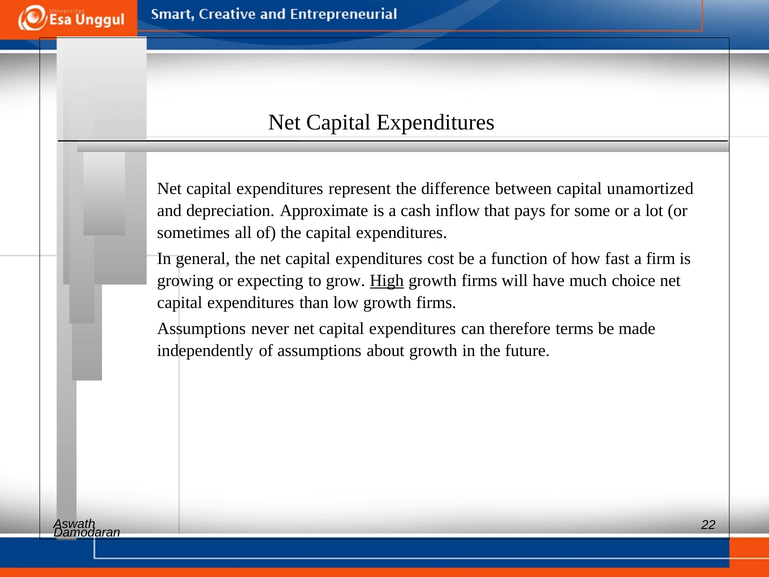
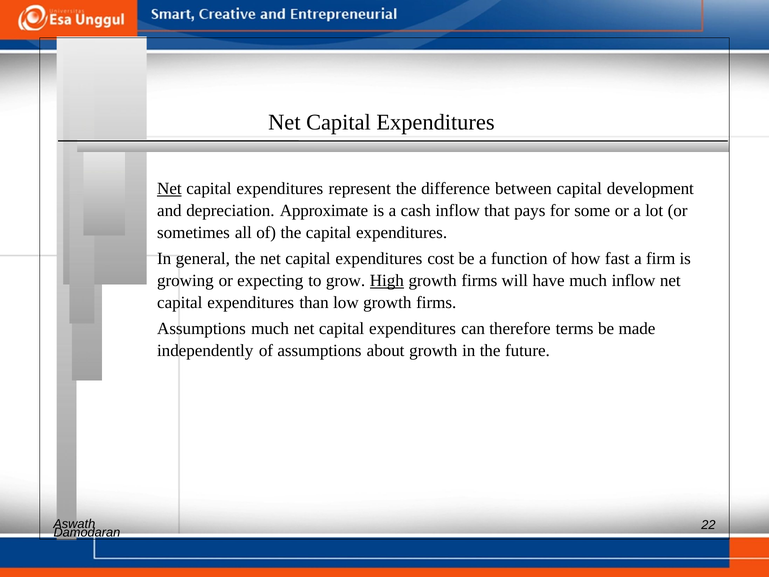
Net at (169, 189) underline: none -> present
unamortized: unamortized -> development
much choice: choice -> inflow
Assumptions never: never -> much
